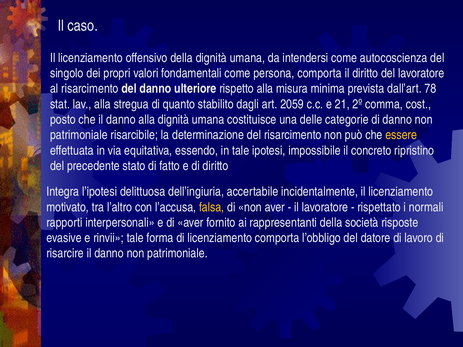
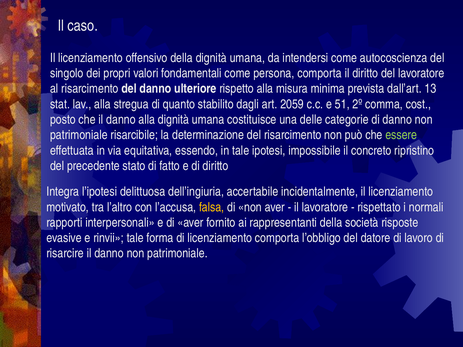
78: 78 -> 13
21: 21 -> 51
essere colour: yellow -> light green
